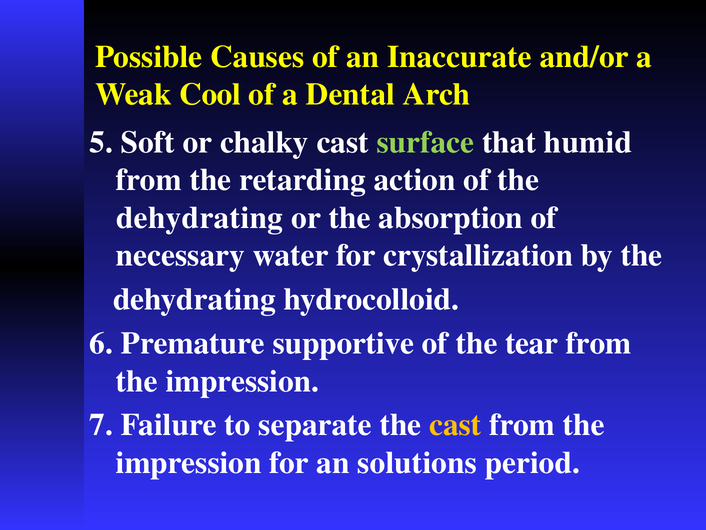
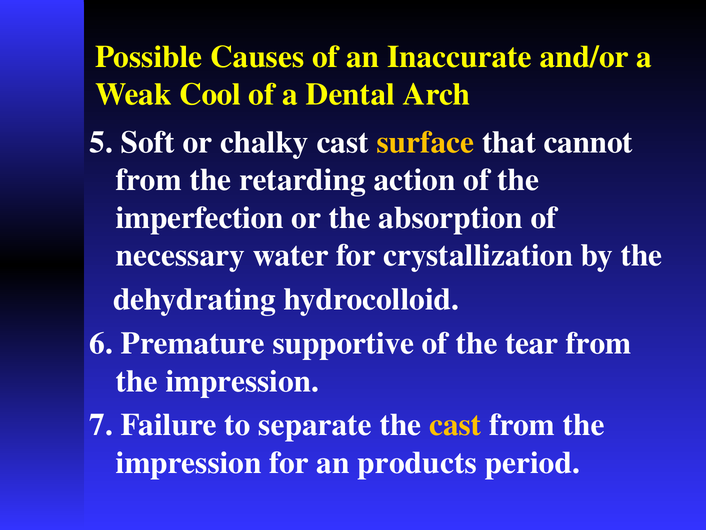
surface colour: light green -> yellow
humid: humid -> cannot
dehydrating at (200, 218): dehydrating -> imperfection
solutions: solutions -> products
